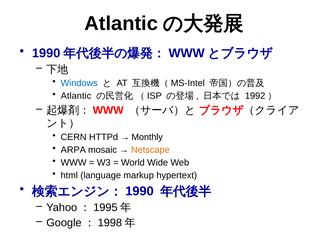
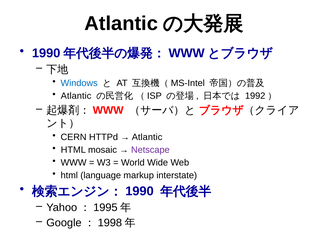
Monthly at (147, 137): Monthly -> Atlantic
ARPA at (73, 150): ARPA -> HTML
Netscape colour: orange -> purple
hypertext: hypertext -> interstate
